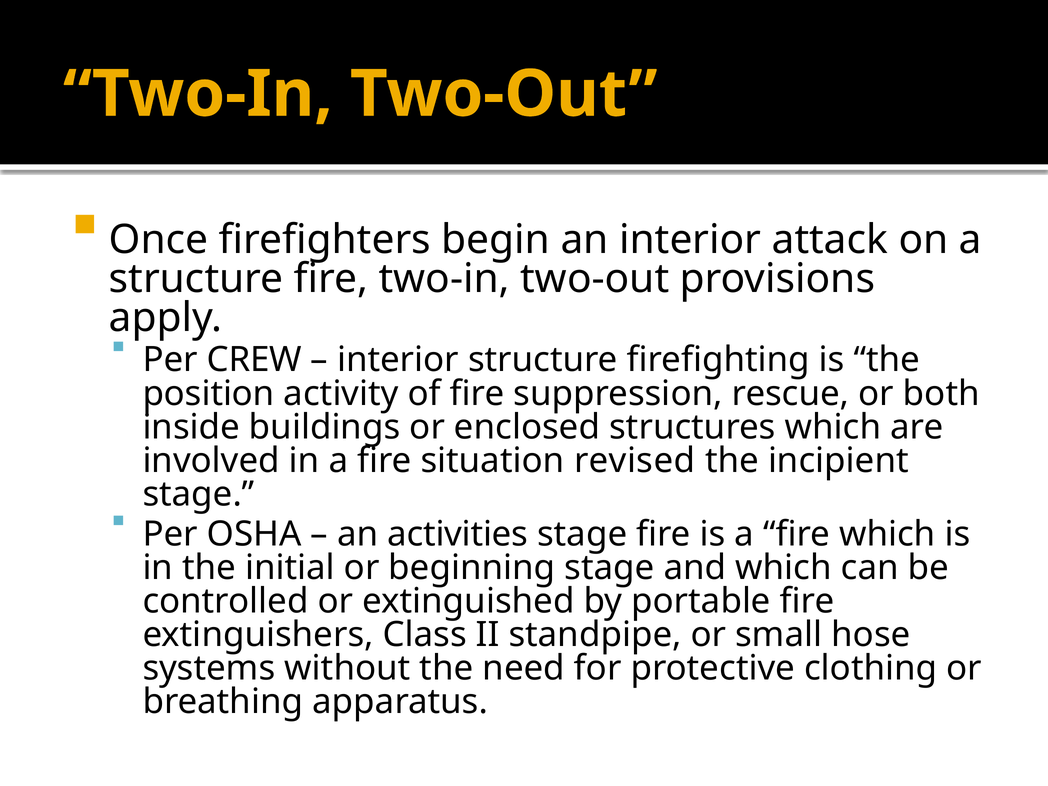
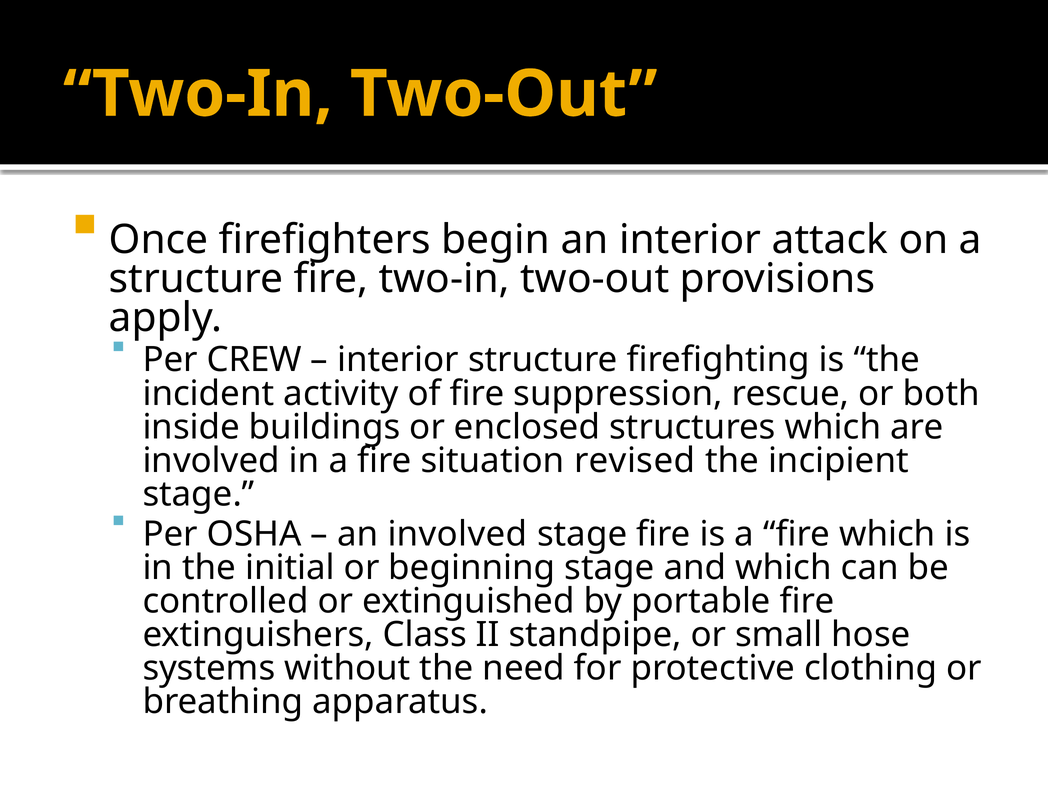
position: position -> incident
an activities: activities -> involved
